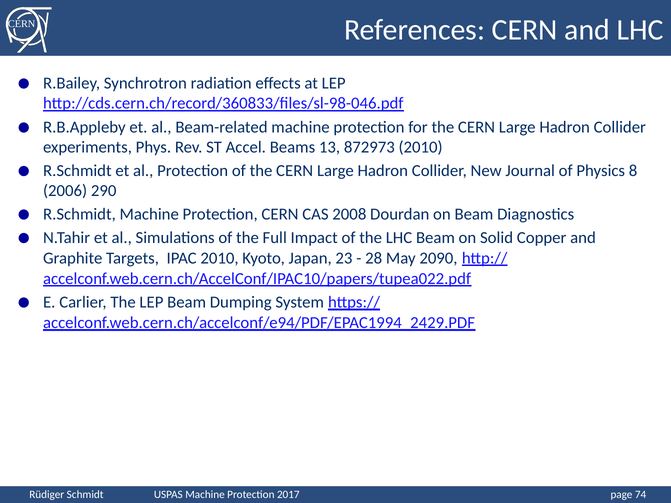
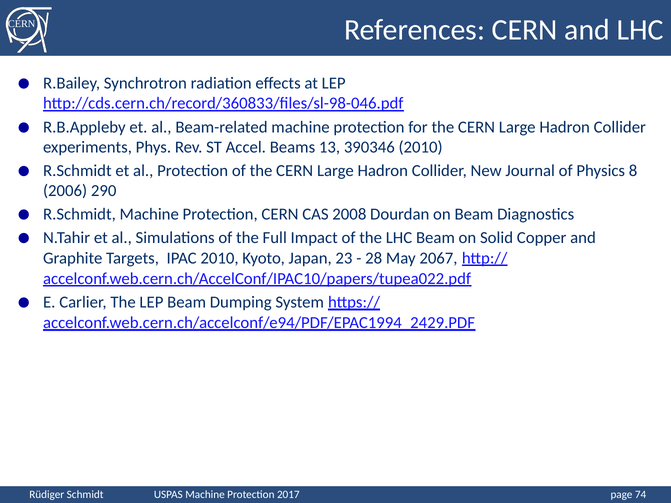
872973: 872973 -> 390346
2090: 2090 -> 2067
